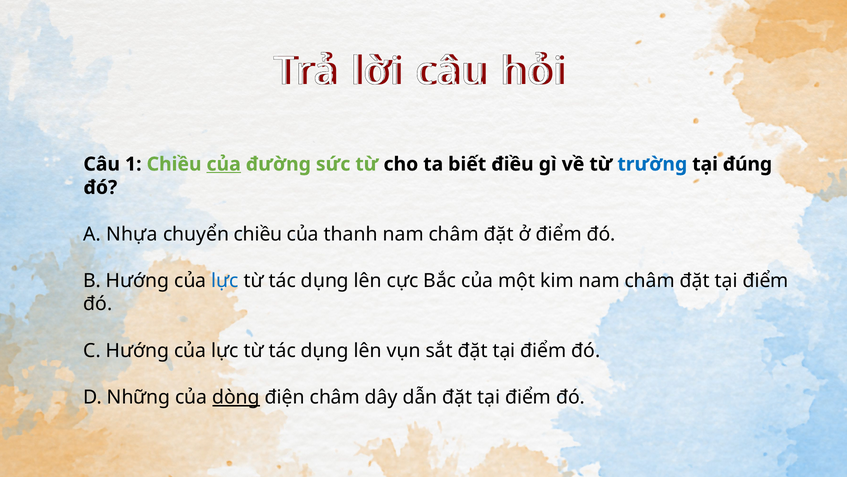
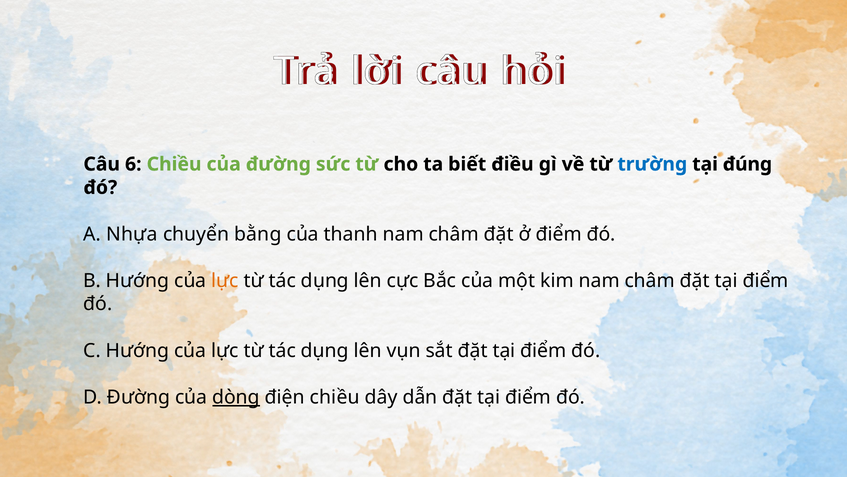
1: 1 -> 6
của at (224, 164) underline: present -> none
chuyển chiều: chiều -> bằng
lực at (225, 280) colour: blue -> orange
D Những: Những -> Đường
điện châm: châm -> chiều
